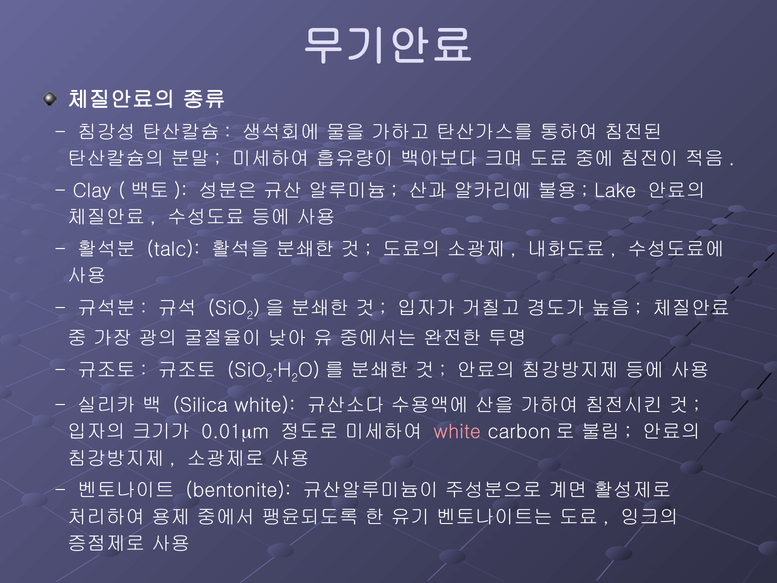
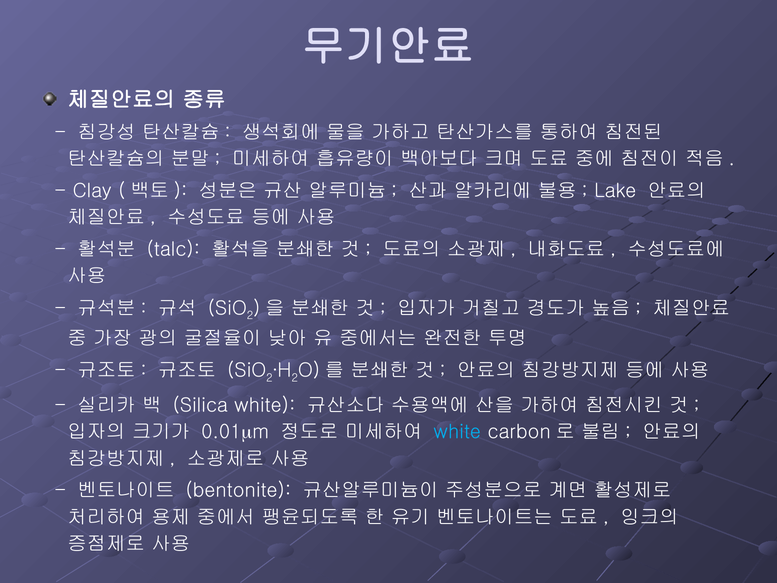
white at (457, 432) colour: pink -> light blue
